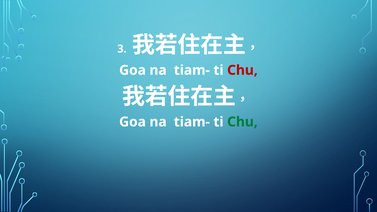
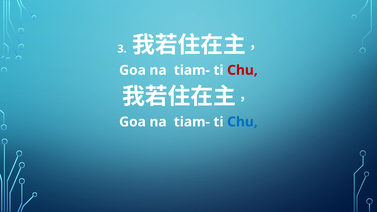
Chu at (242, 122) colour: green -> blue
